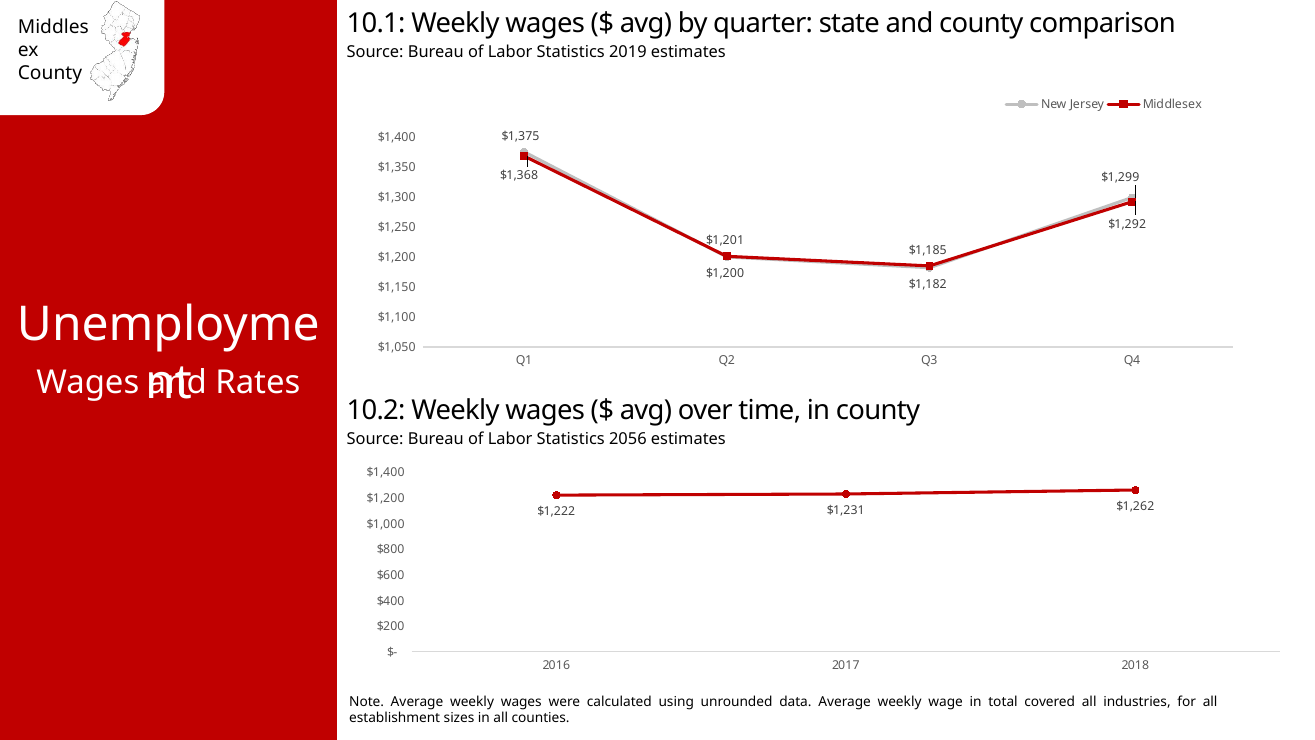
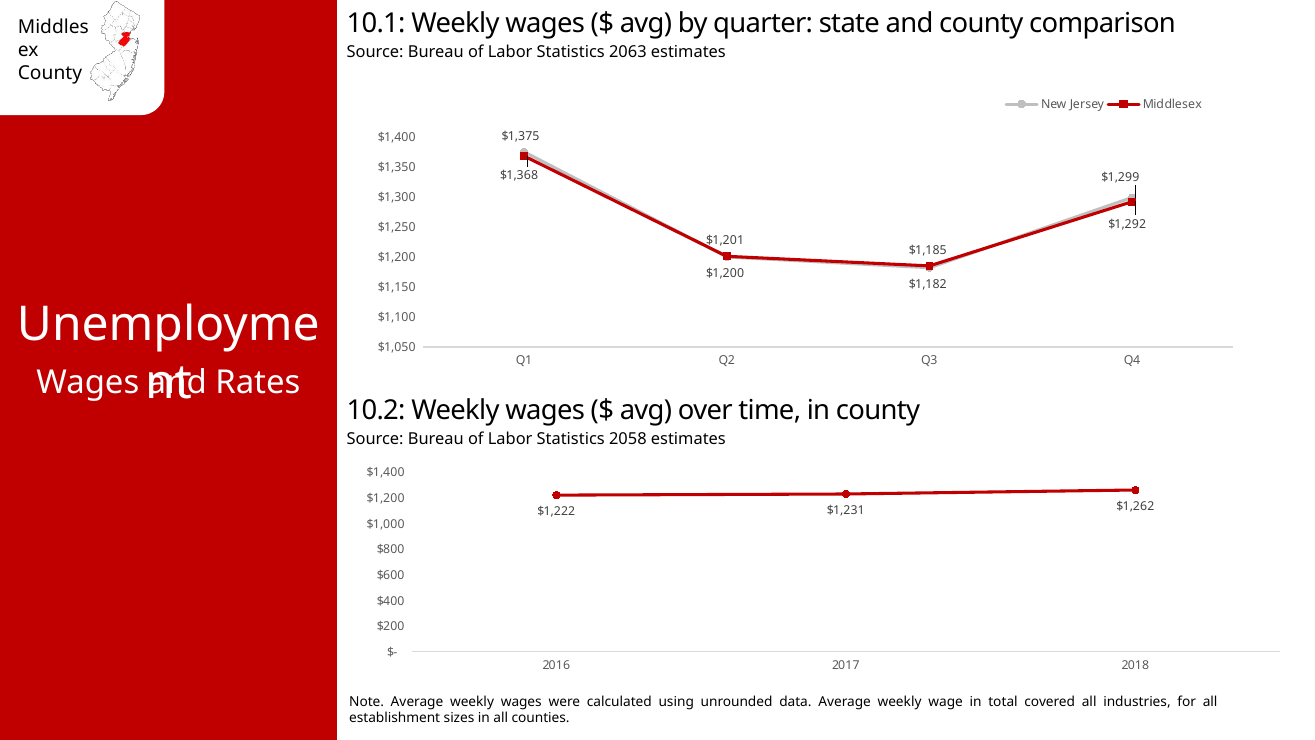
2019: 2019 -> 2063
2056: 2056 -> 2058
